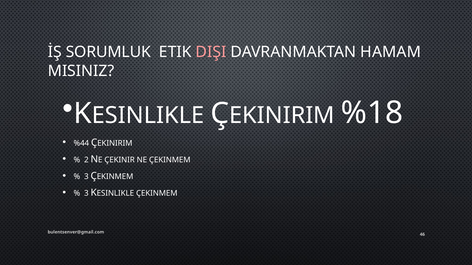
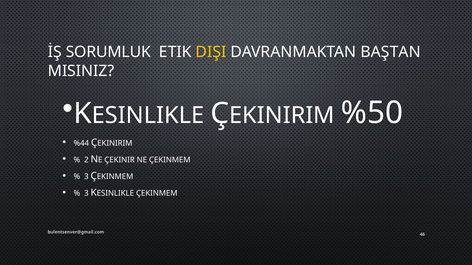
DIŞI colour: pink -> yellow
HAMAM: HAMAM -> BAŞTAN
%18: %18 -> %50
